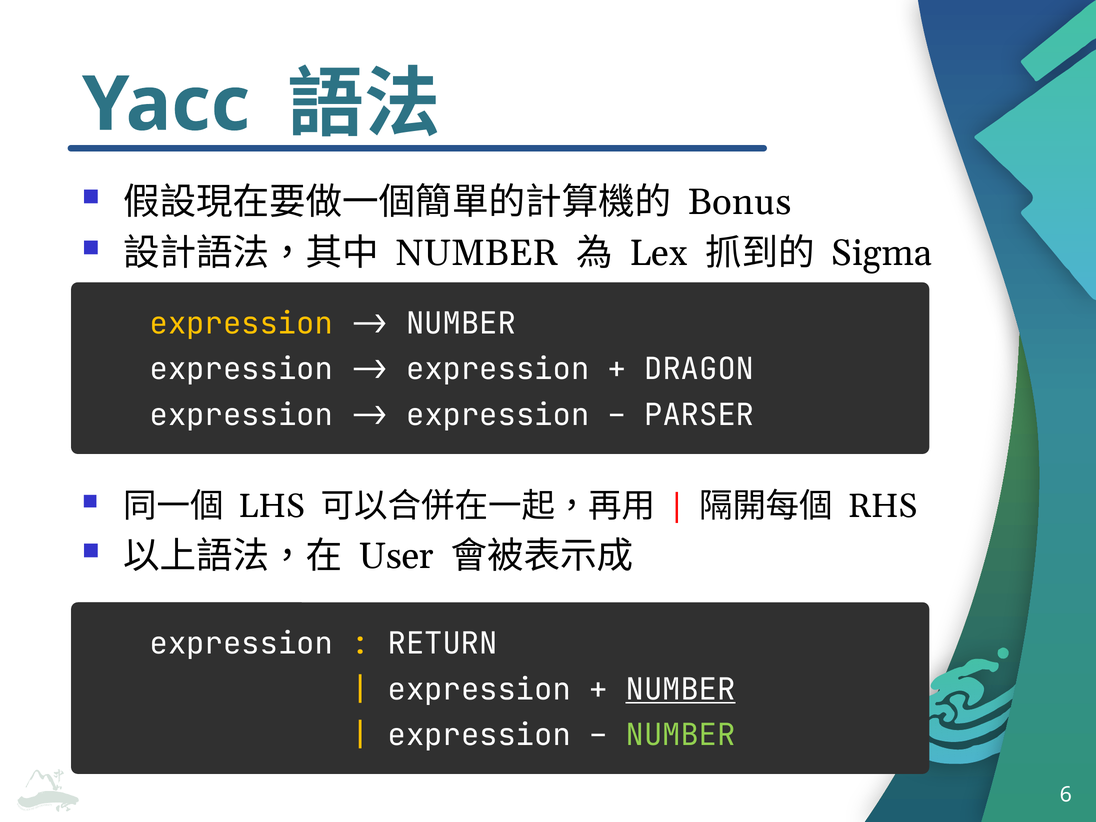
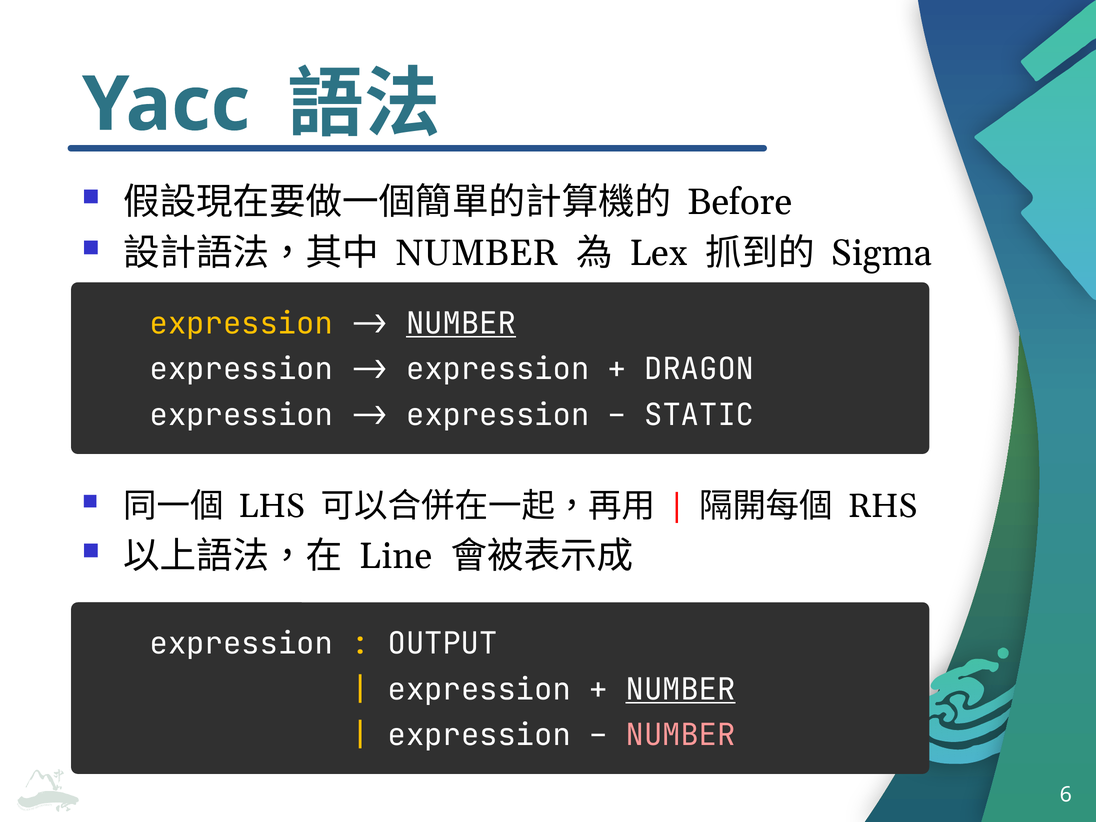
Bonus: Bonus -> Before
NUMBER at (461, 324) underline: none -> present
PARSER: PARSER -> STATIC
User: User -> Line
RETURN: RETURN -> OUTPUT
NUMBER at (681, 735) colour: light green -> pink
